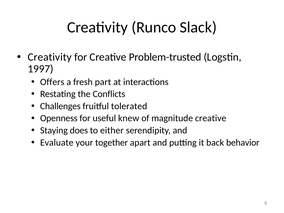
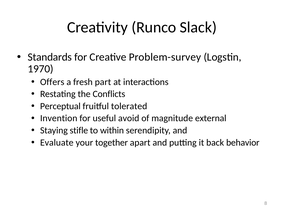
Creativity at (50, 57): Creativity -> Standards
Problem-trusted: Problem-trusted -> Problem-survey
1997: 1997 -> 1970
Challenges: Challenges -> Perceptual
Openness: Openness -> Invention
knew: knew -> avoid
magnitude creative: creative -> external
does: does -> stifle
either: either -> within
